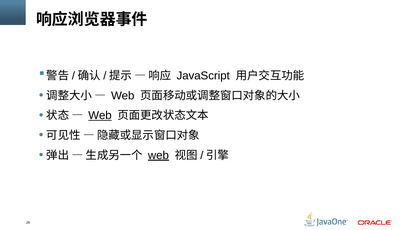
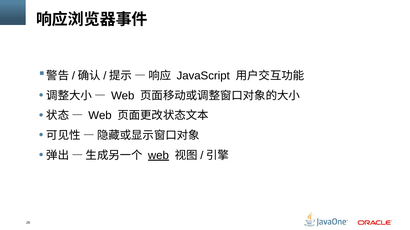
Web at (100, 116) underline: present -> none
